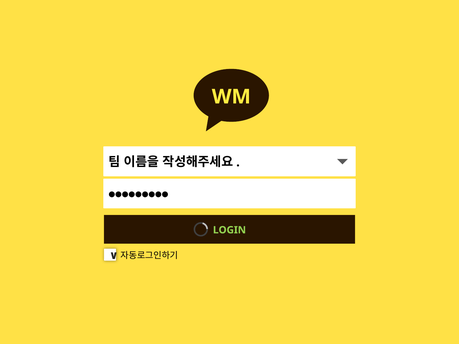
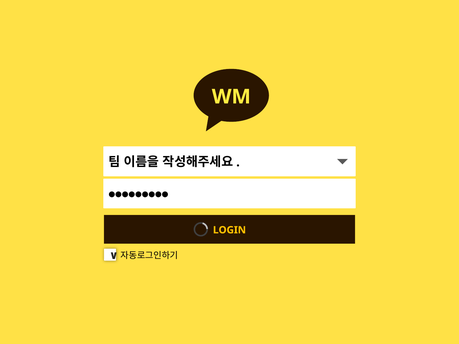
LOGIN colour: light green -> yellow
